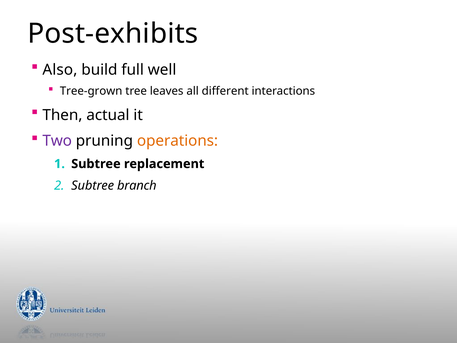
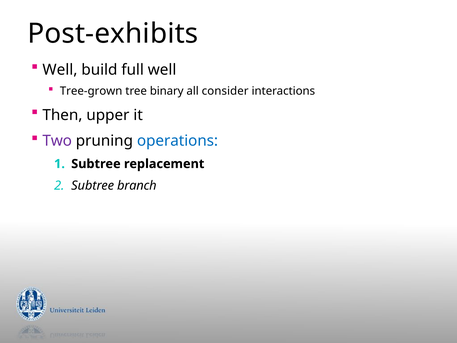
Also at (60, 70): Also -> Well
leaves: leaves -> binary
different: different -> consider
actual: actual -> upper
operations colour: orange -> blue
